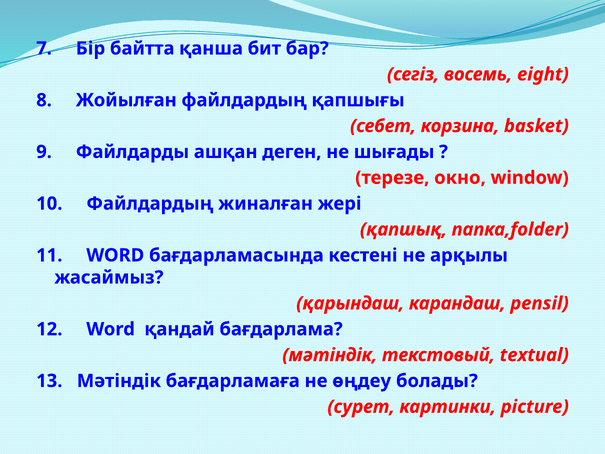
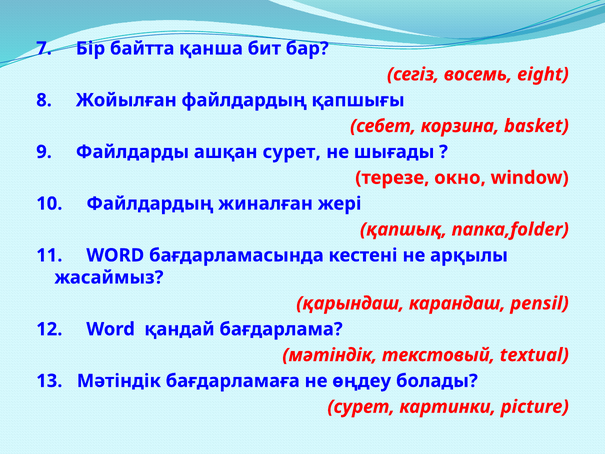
ашқан деген: деген -> сурет
